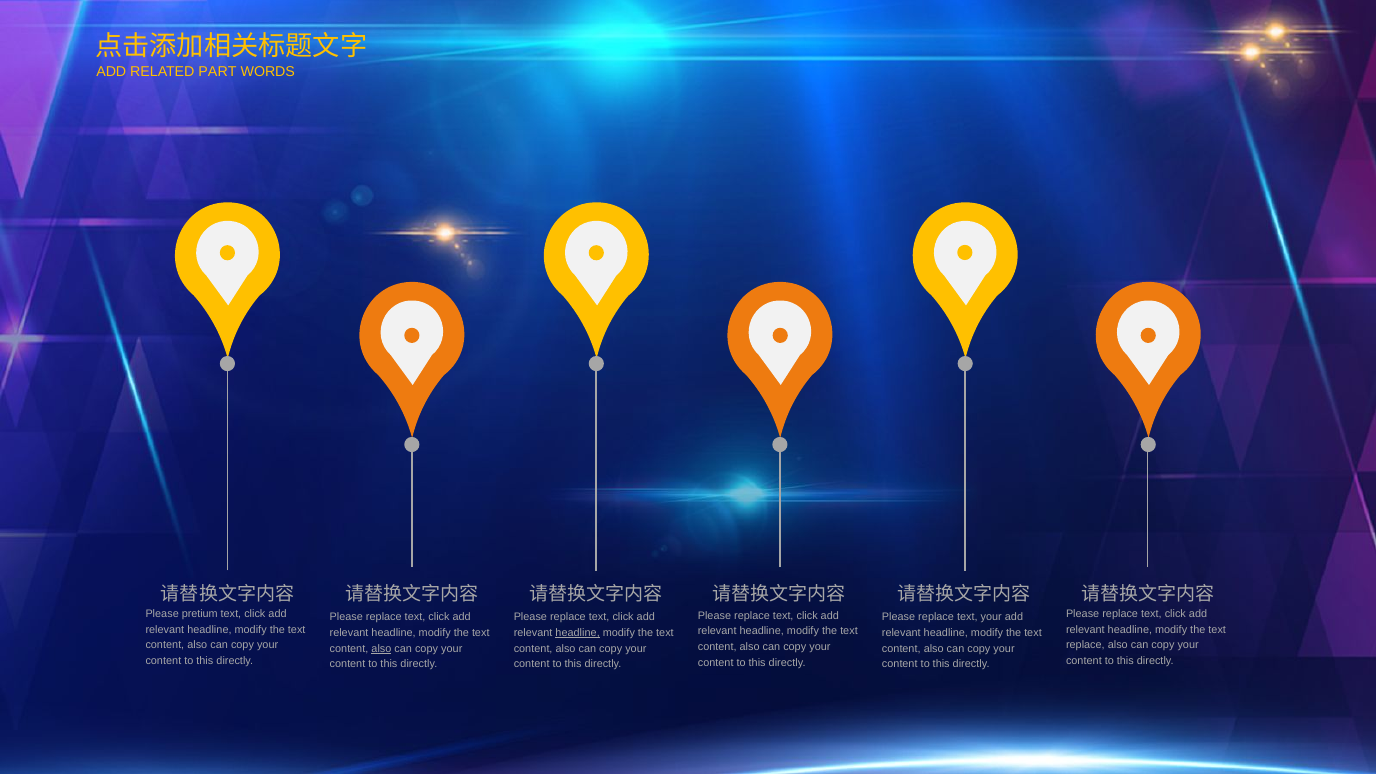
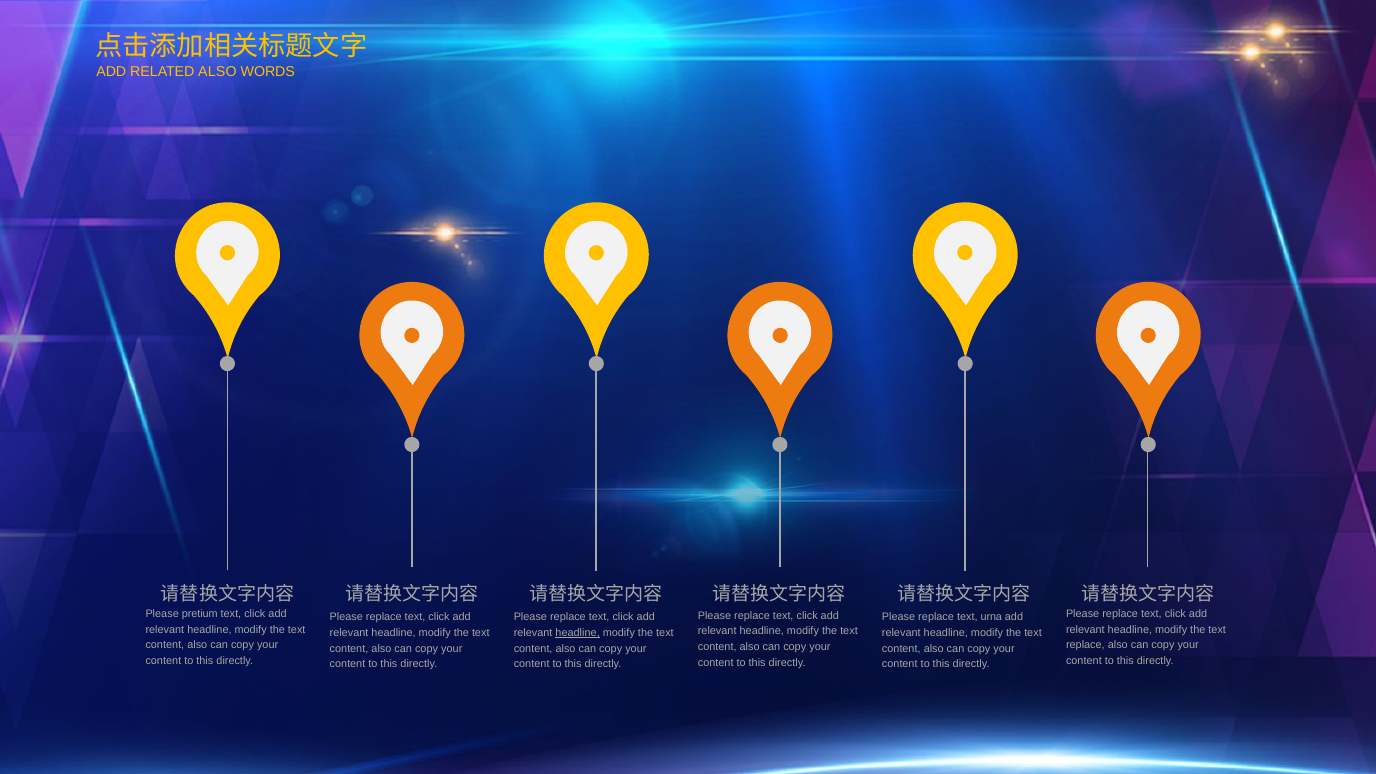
RELATED PART: PART -> ALSO
text your: your -> urna
also at (381, 648) underline: present -> none
